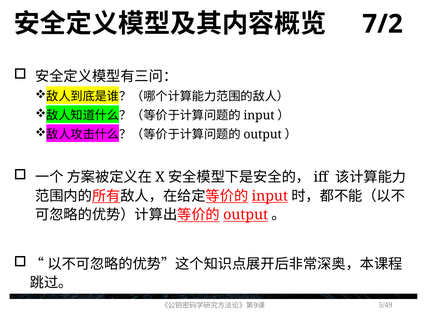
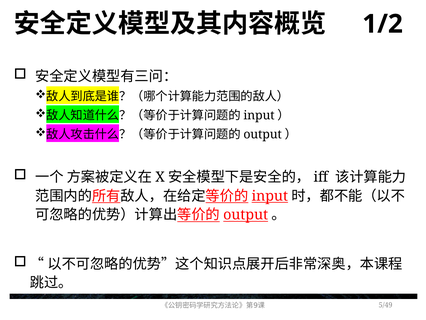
7/2: 7/2 -> 1/2
